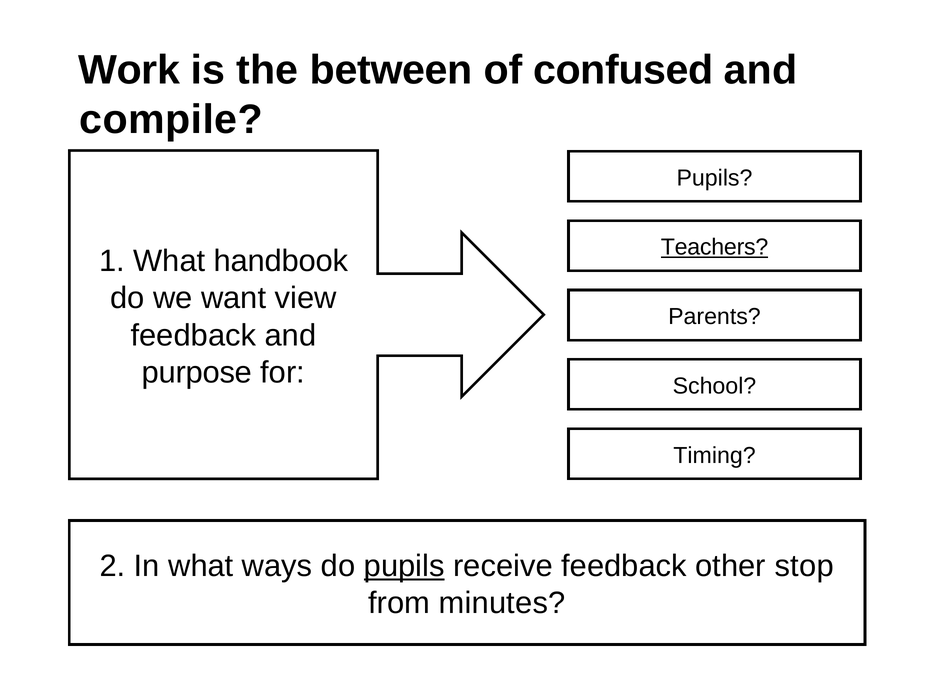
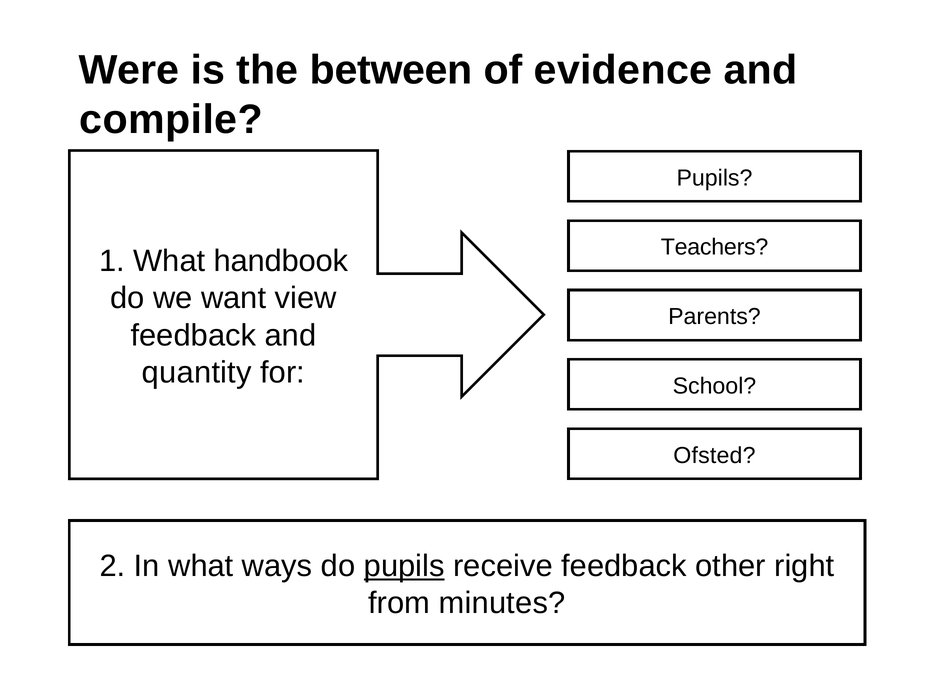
Work: Work -> Were
confused: confused -> evidence
Teachers underline: present -> none
purpose: purpose -> quantity
Timing: Timing -> Ofsted
stop: stop -> right
